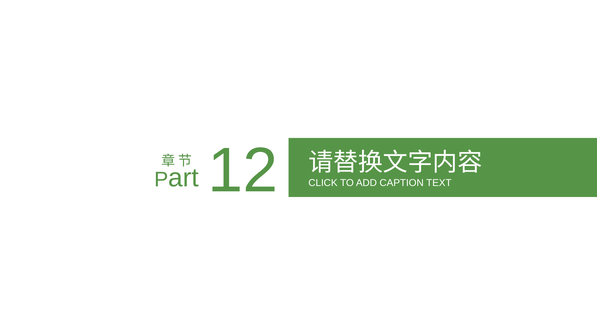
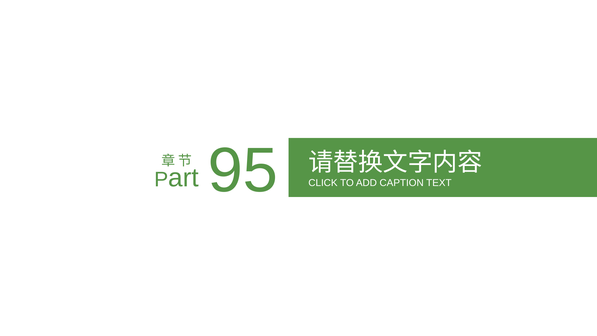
12: 12 -> 95
